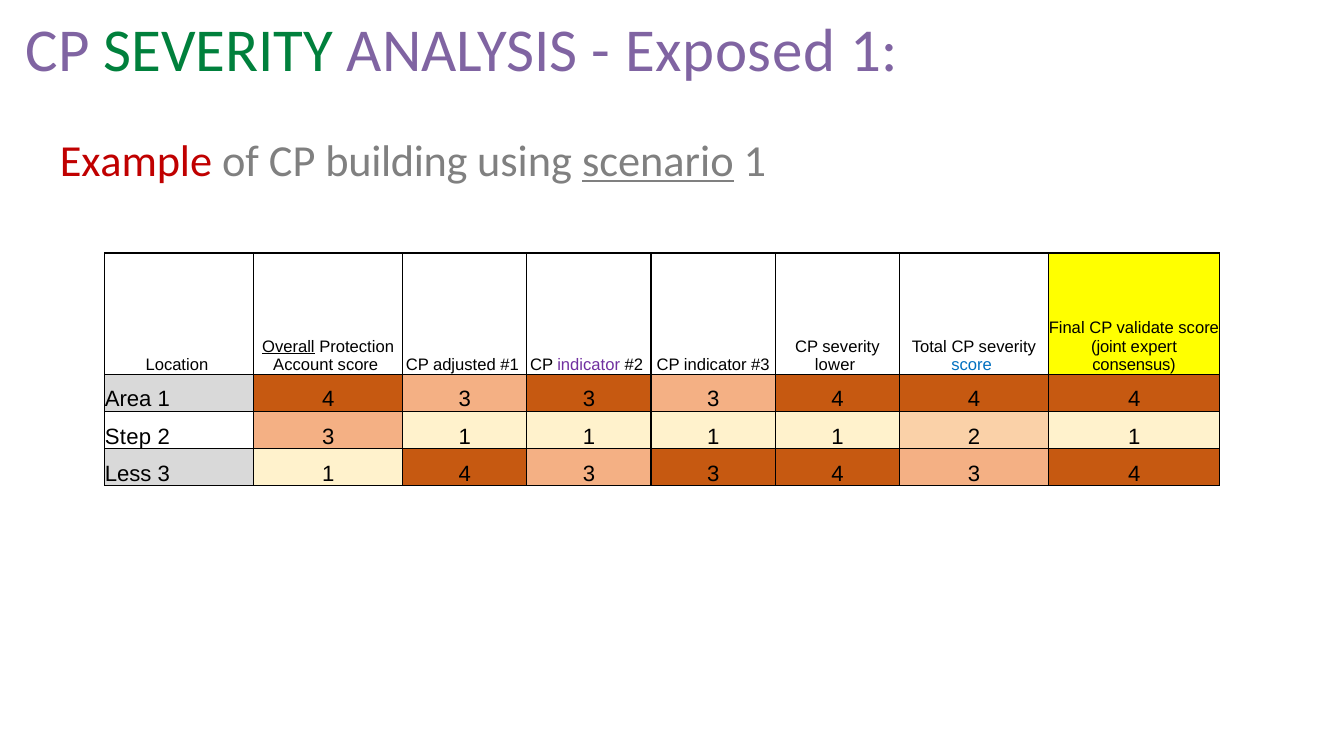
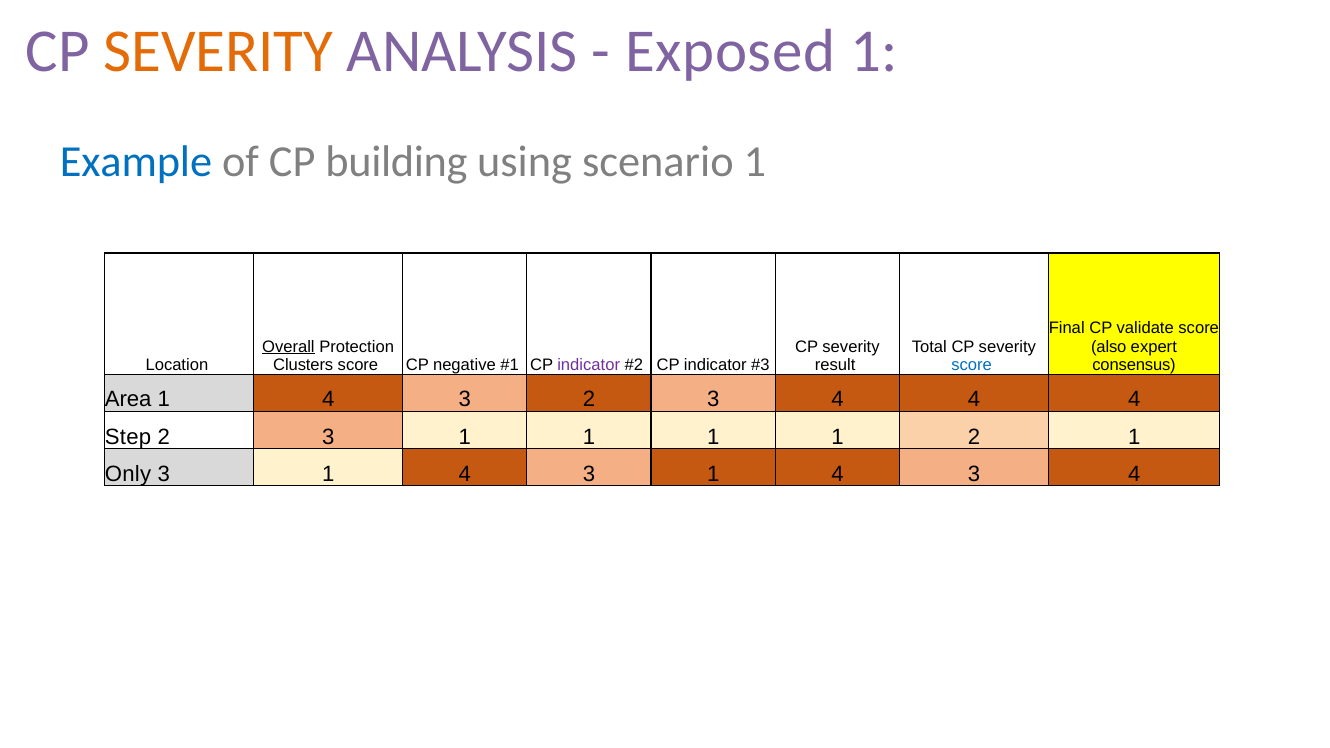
SEVERITY at (218, 52) colour: green -> orange
Example colour: red -> blue
scenario underline: present -> none
joint: joint -> also
Account: Account -> Clusters
adjusted: adjusted -> negative
lower: lower -> result
3 at (589, 400): 3 -> 2
Less: Less -> Only
3 at (713, 474): 3 -> 1
